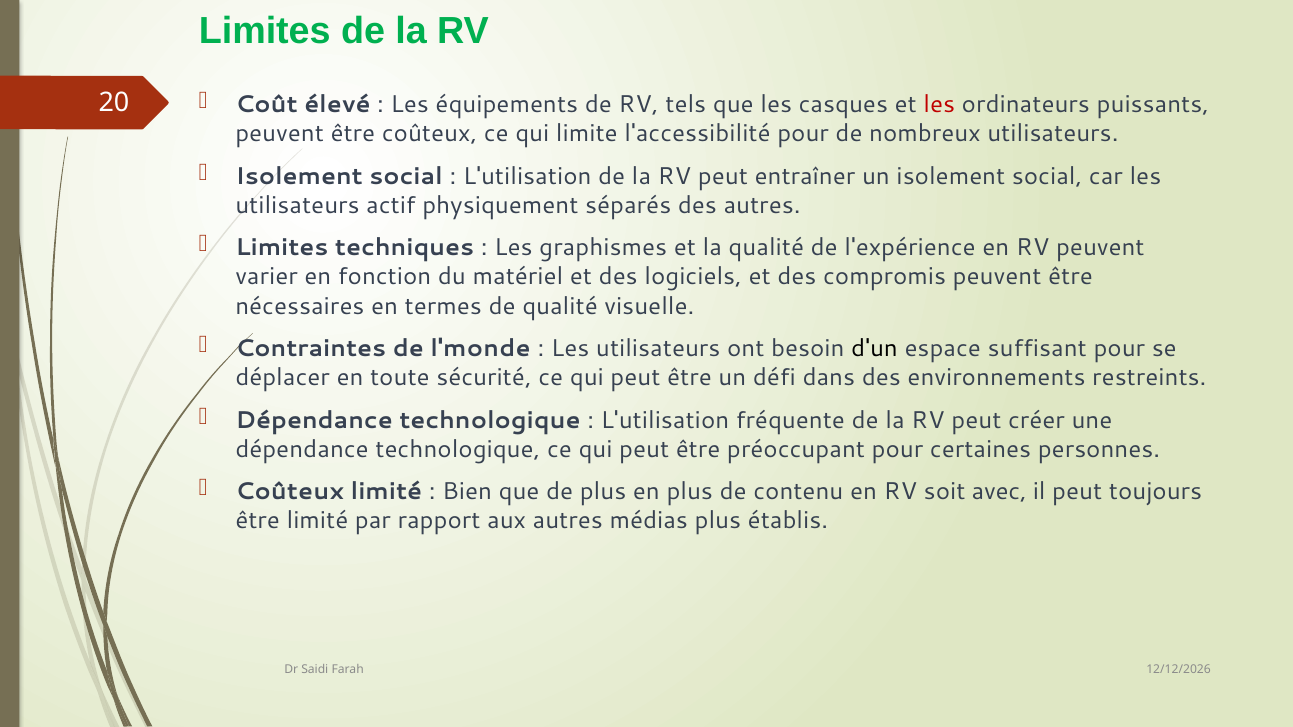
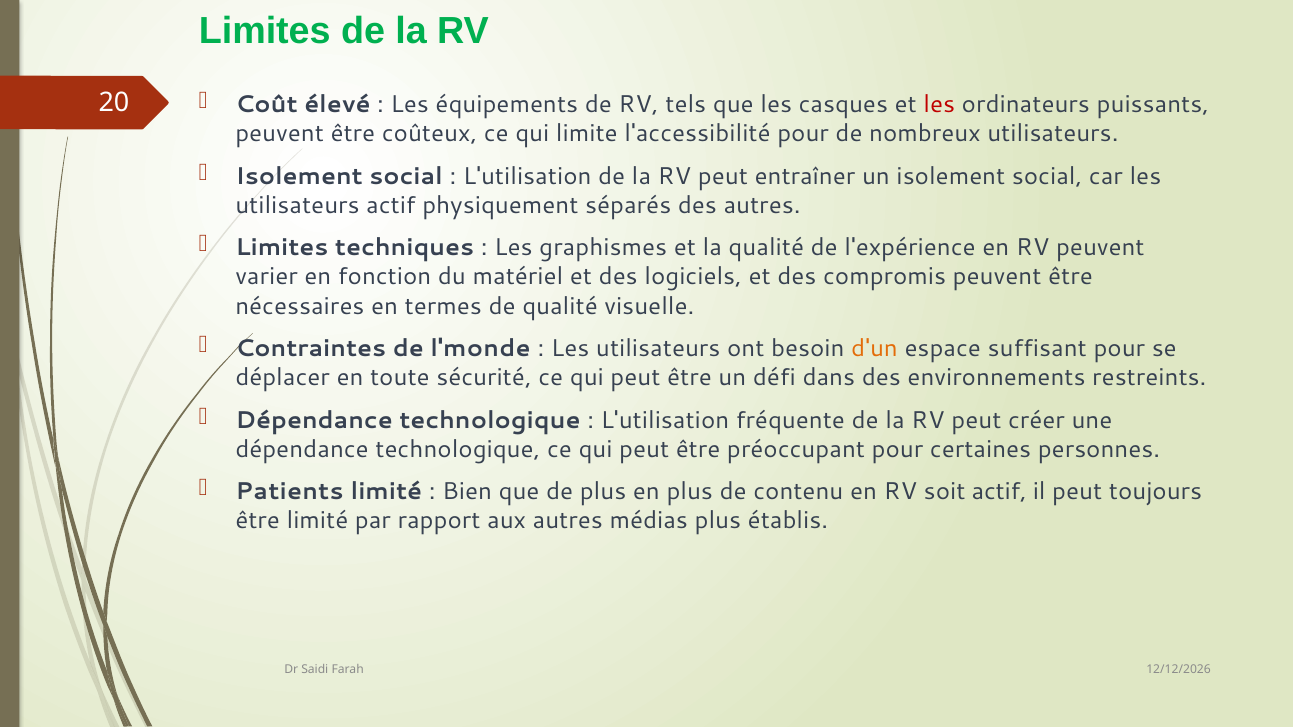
d'un colour: black -> orange
Coûteux at (290, 492): Coûteux -> Patients
soit avec: avec -> actif
